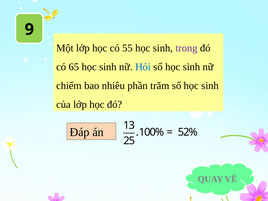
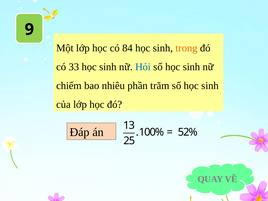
55: 55 -> 84
trong colour: purple -> orange
65: 65 -> 33
